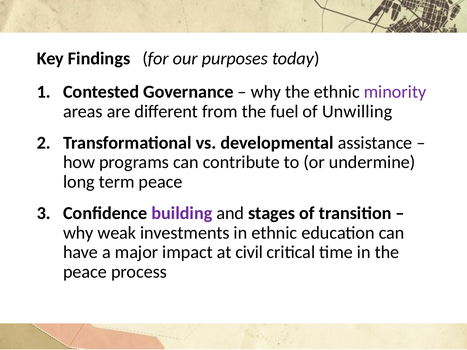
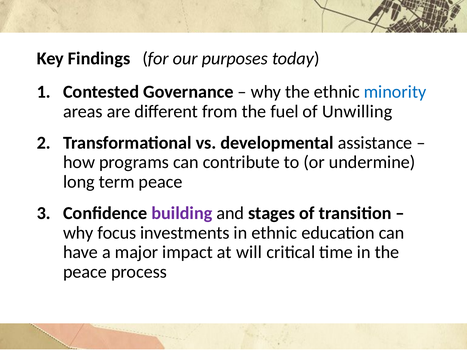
minority colour: purple -> blue
weak: weak -> focus
civil: civil -> will
